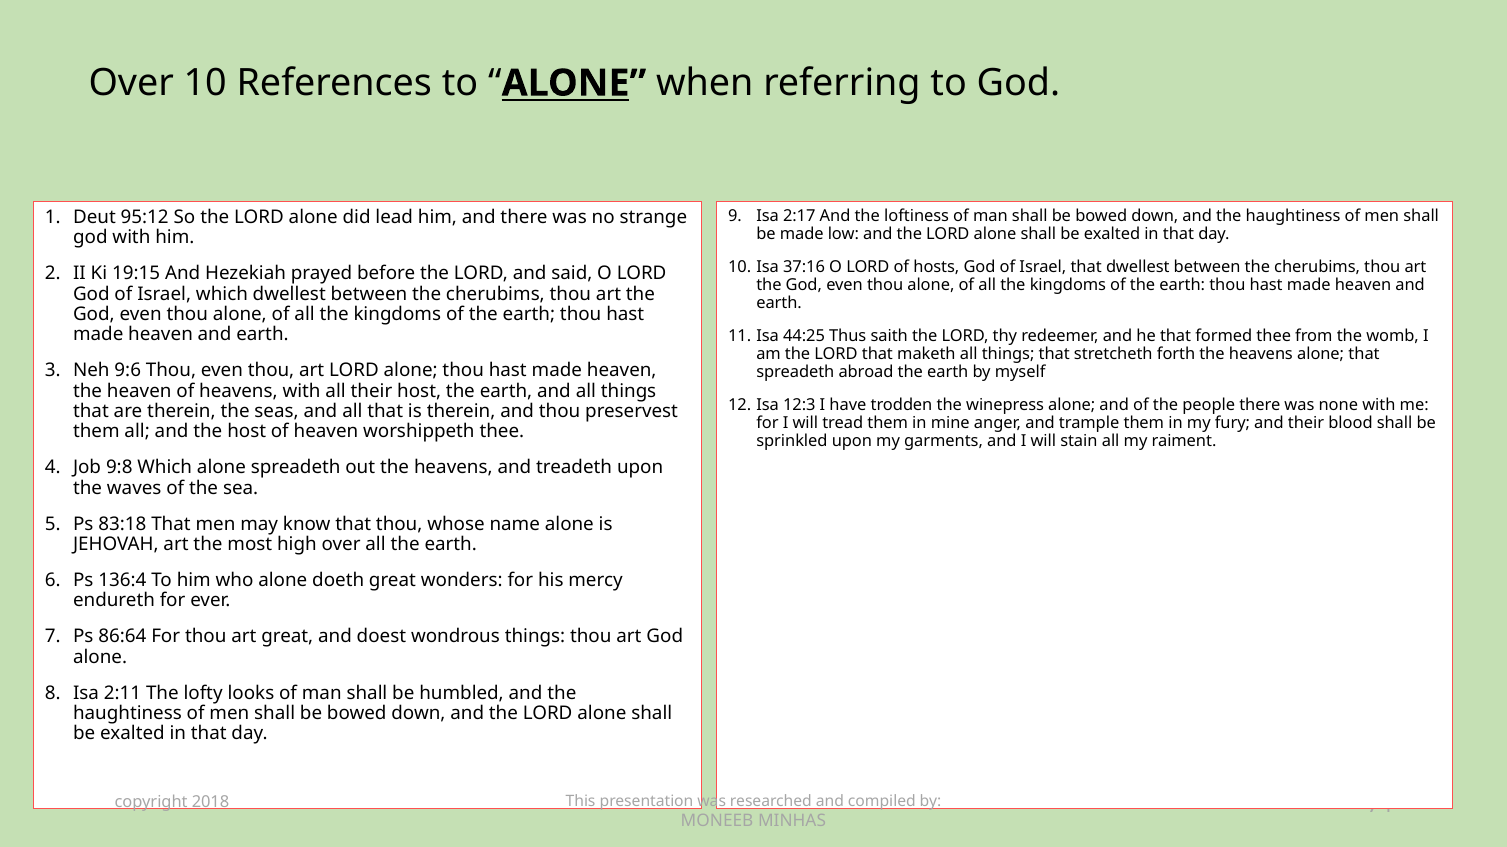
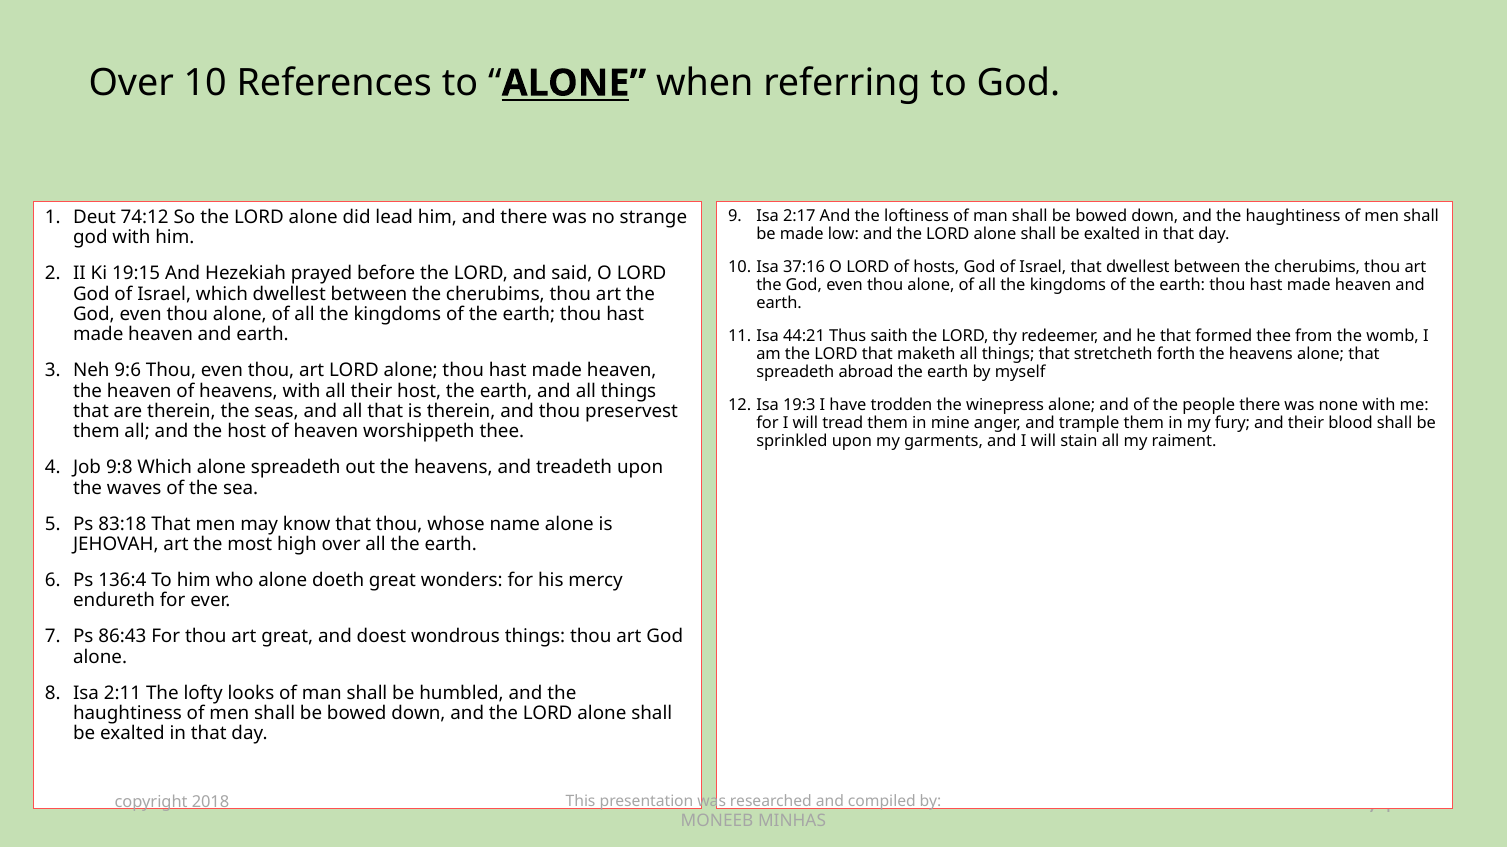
95:12: 95:12 -> 74:12
44:25: 44:25 -> 44:21
12:3: 12:3 -> 19:3
86:64: 86:64 -> 86:43
